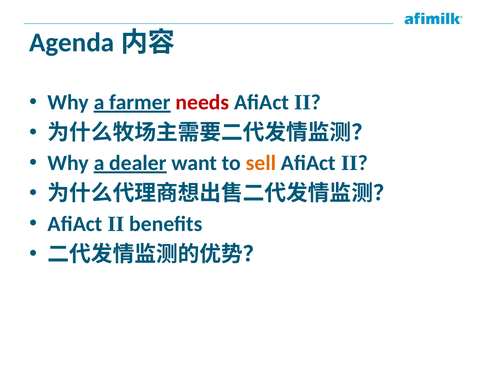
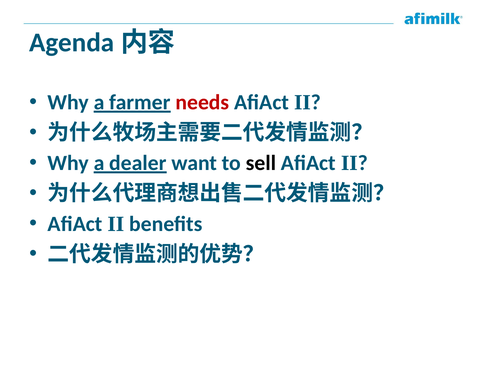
sell colour: orange -> black
